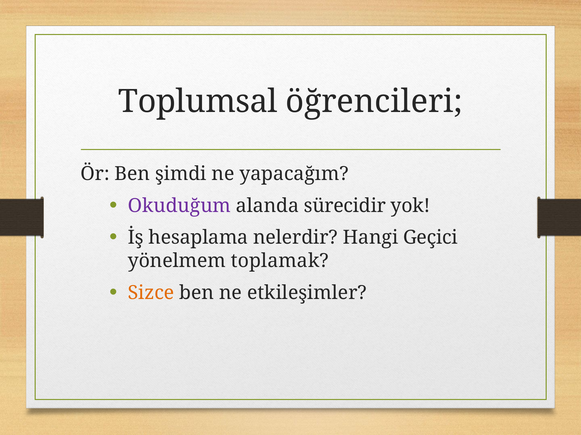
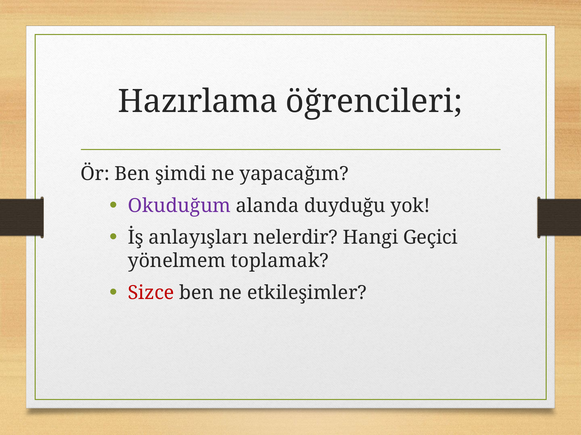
Toplumsal: Toplumsal -> Hazırlama
sürecidir: sürecidir -> duyduğu
hesaplama: hesaplama -> anlayışları
Sizce colour: orange -> red
